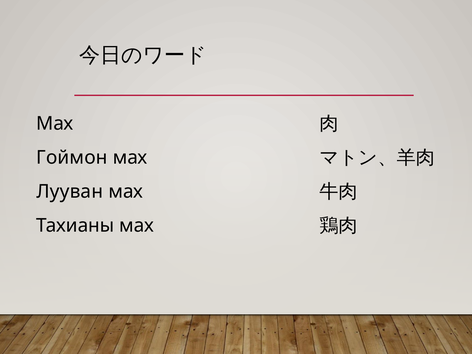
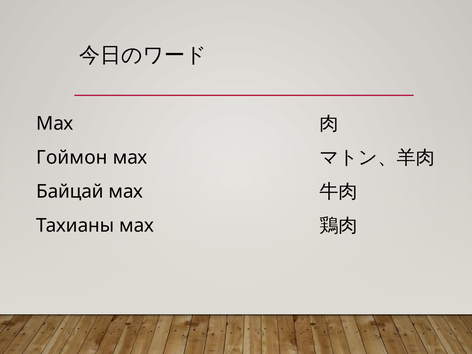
Лууван: Лууван -> Байцай
